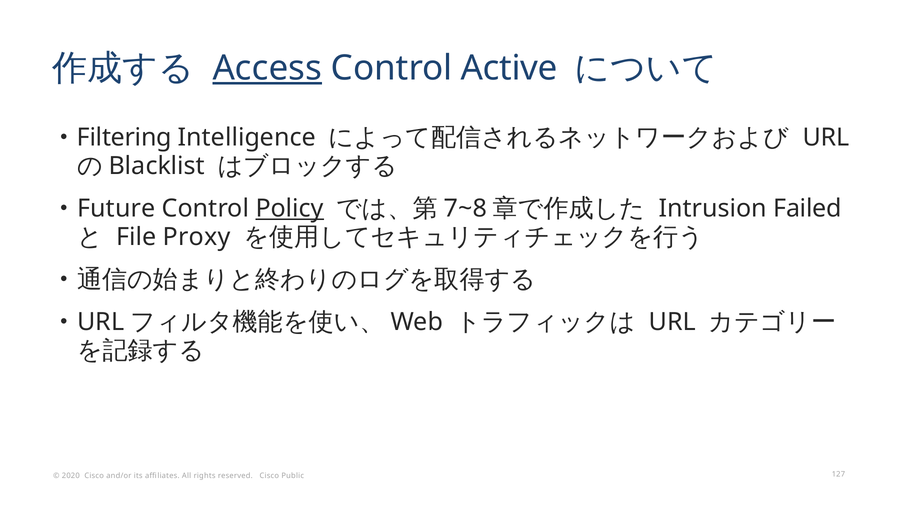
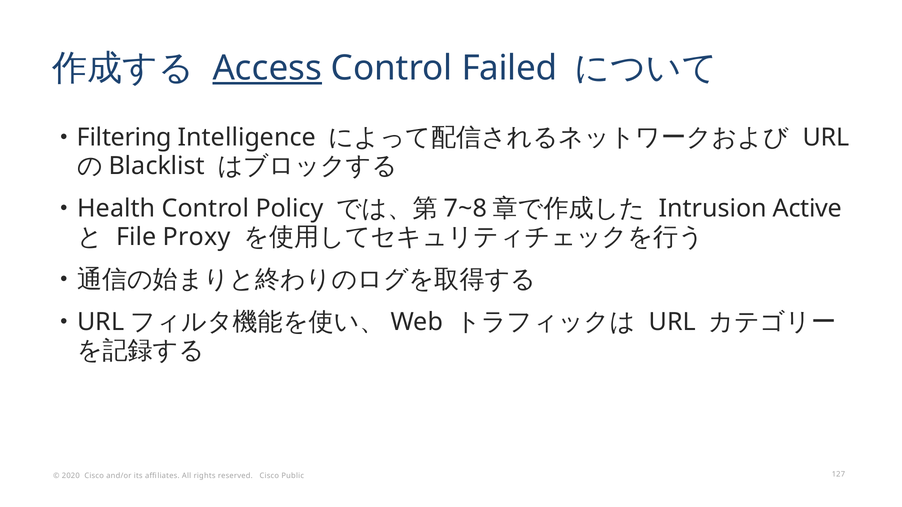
Active: Active -> Failed
Future: Future -> Health
Policy underline: present -> none
Failed: Failed -> Active
